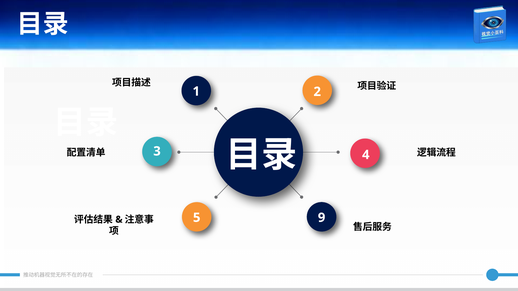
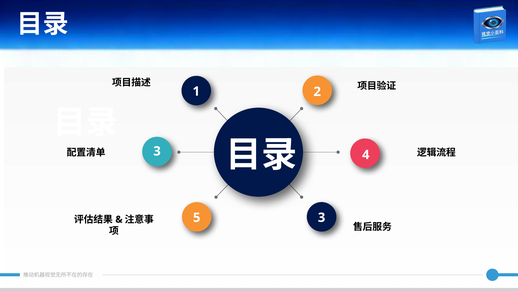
5 9: 9 -> 3
